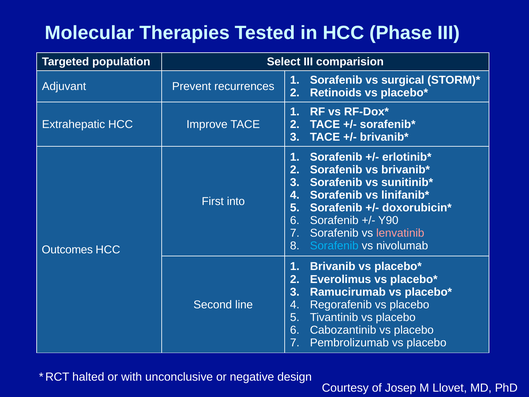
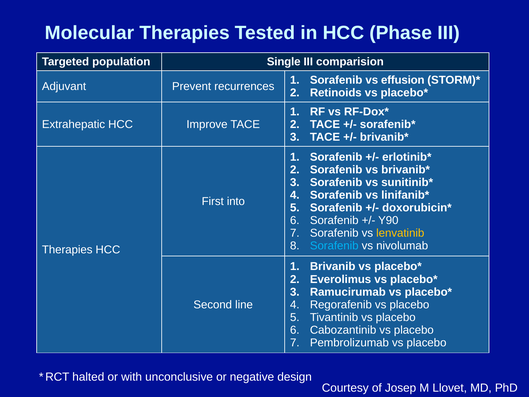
Select: Select -> Single
surgical: surgical -> effusion
lenvatinib colour: pink -> yellow
Outcomes at (67, 250): Outcomes -> Therapies
